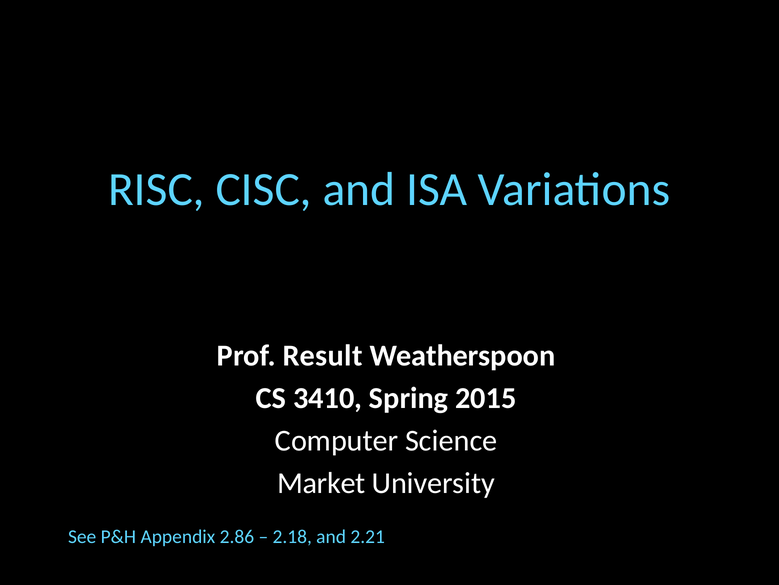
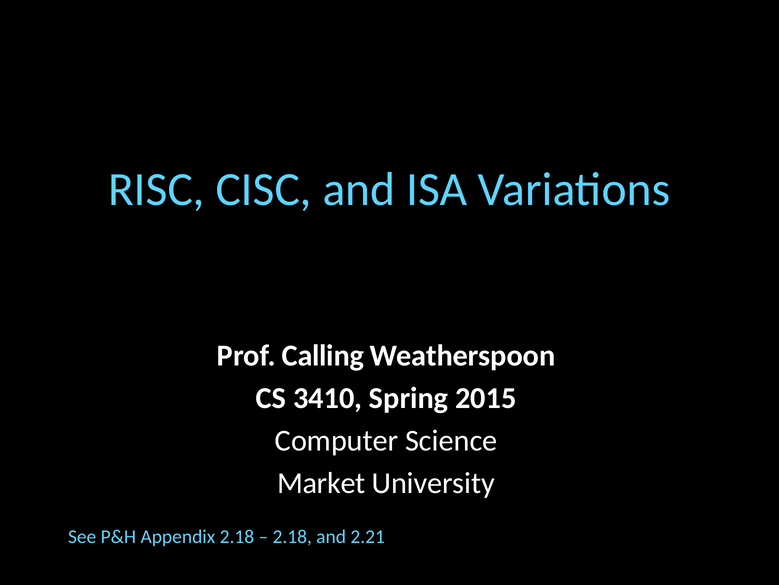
Result: Result -> Calling
Appendix 2.86: 2.86 -> 2.18
